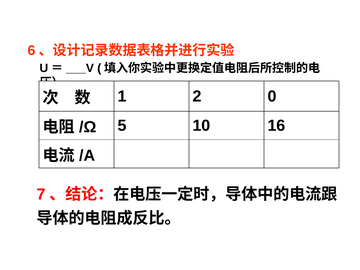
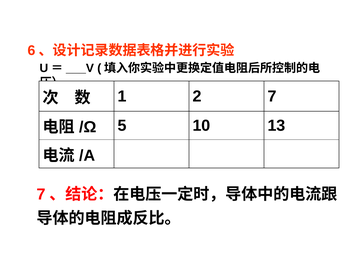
2 0: 0 -> 7
16: 16 -> 13
